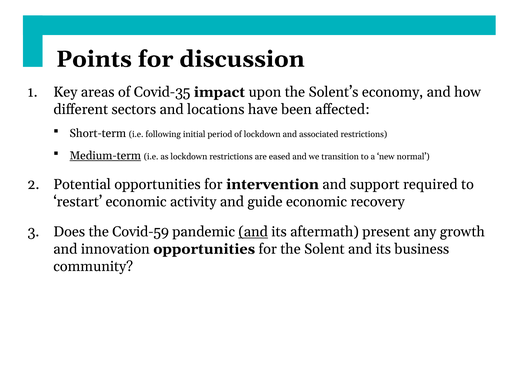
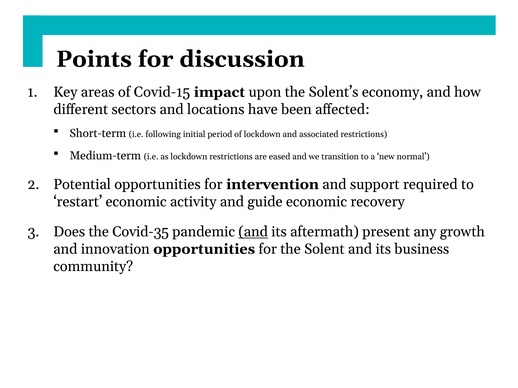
Covid-35: Covid-35 -> Covid-15
Medium-term underline: present -> none
Covid-59: Covid-59 -> Covid-35
